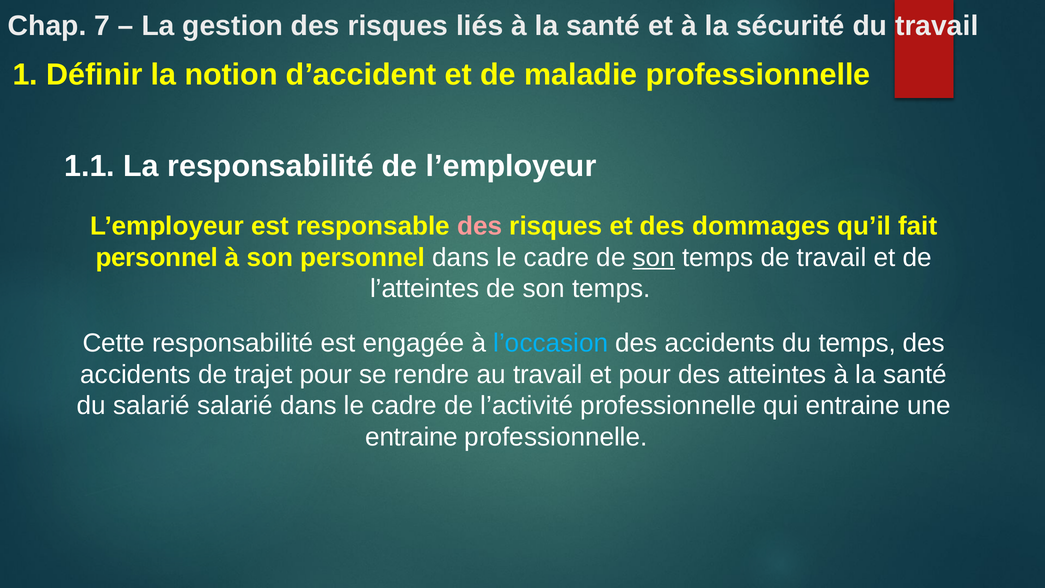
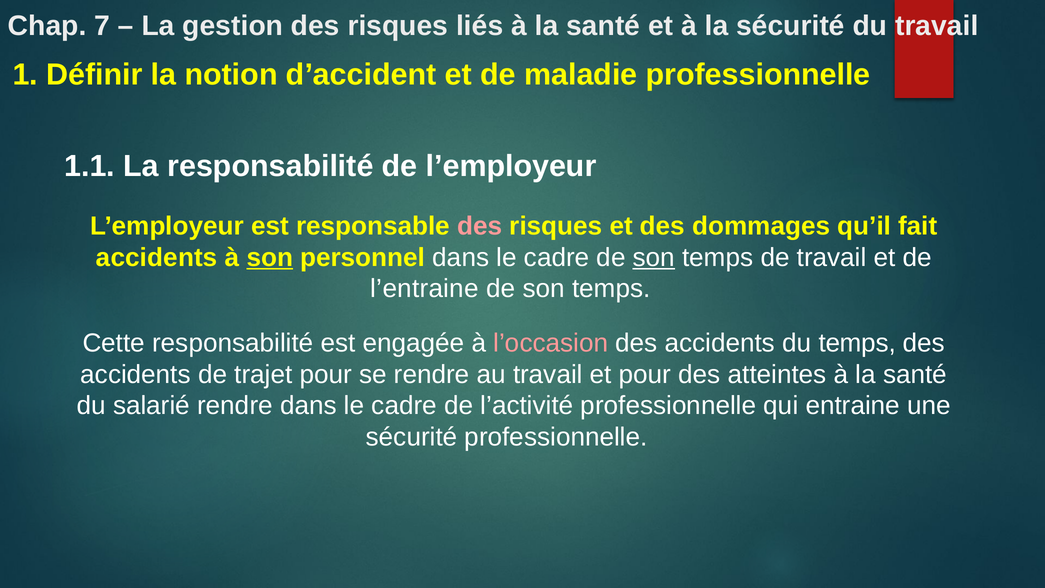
personnel at (157, 257): personnel -> accidents
son at (270, 257) underline: none -> present
l’atteintes: l’atteintes -> l’entraine
l’occasion colour: light blue -> pink
salarié salarié: salarié -> rendre
entraine at (412, 437): entraine -> sécurité
